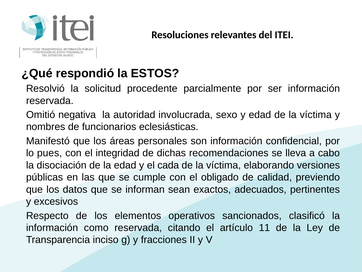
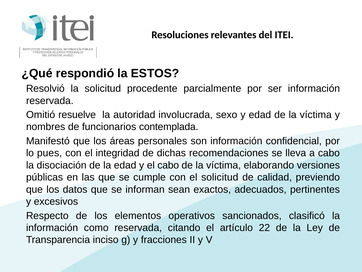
negativa: negativa -> resuelve
eclesiásticas: eclesiásticas -> contemplada
el cada: cada -> cabo
el obligado: obligado -> solicitud
11: 11 -> 22
